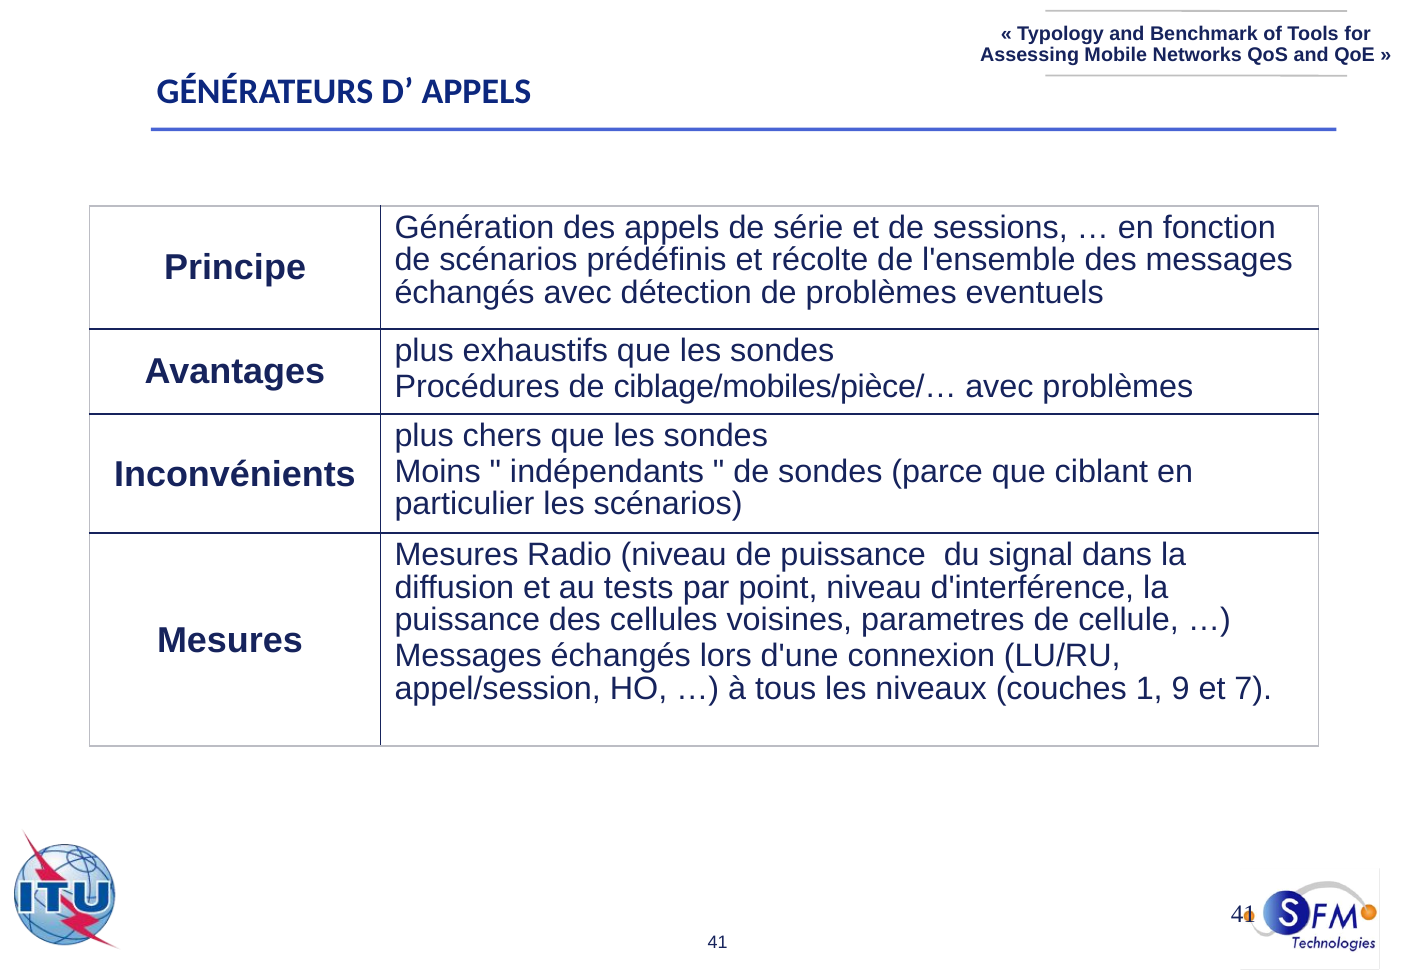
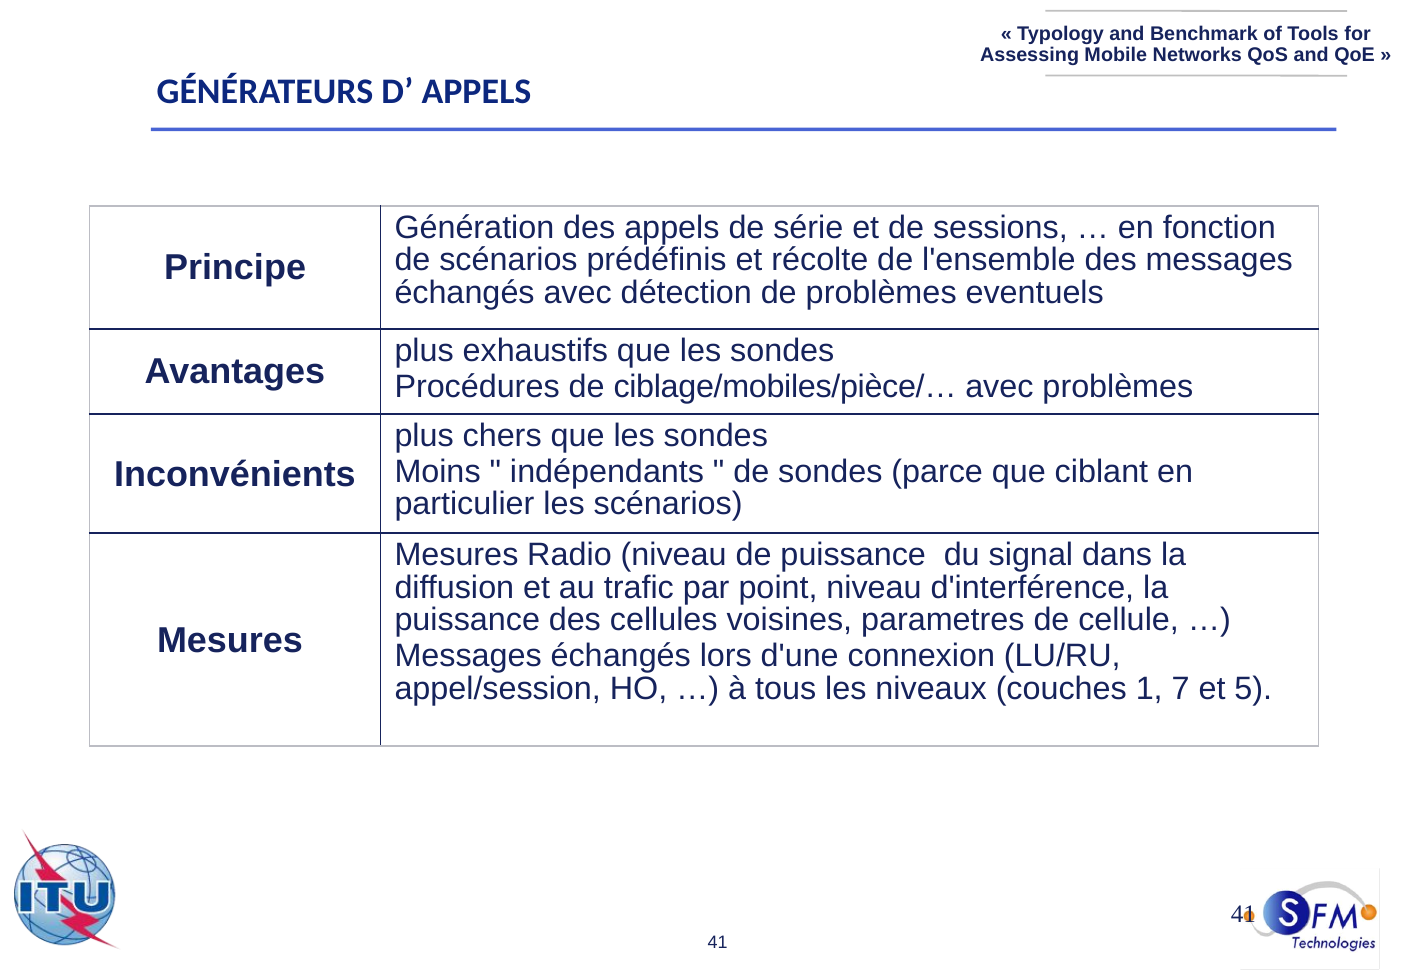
tests: tests -> trafic
9: 9 -> 7
7: 7 -> 5
